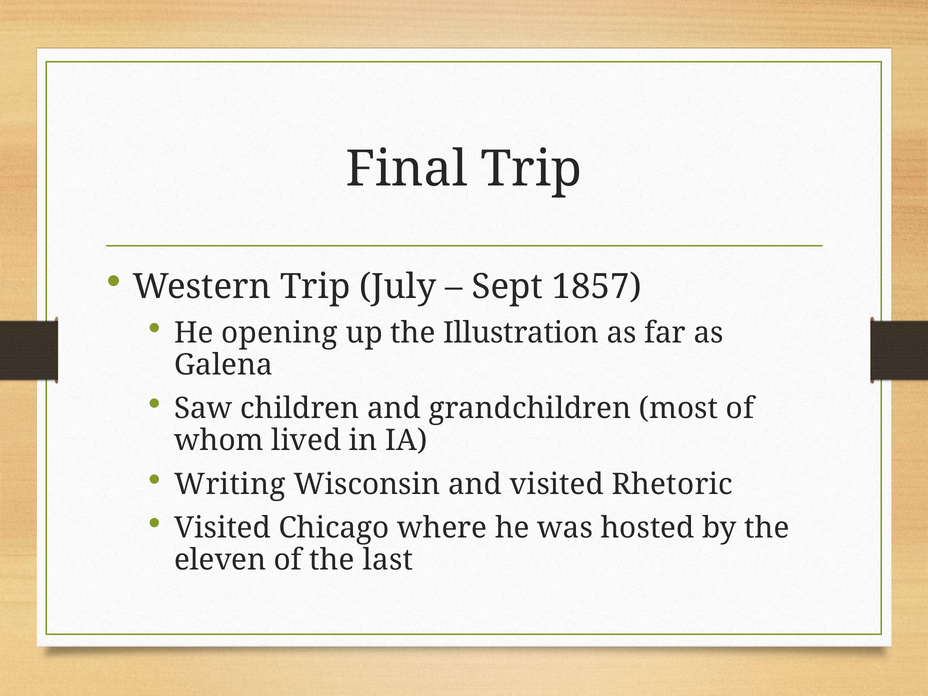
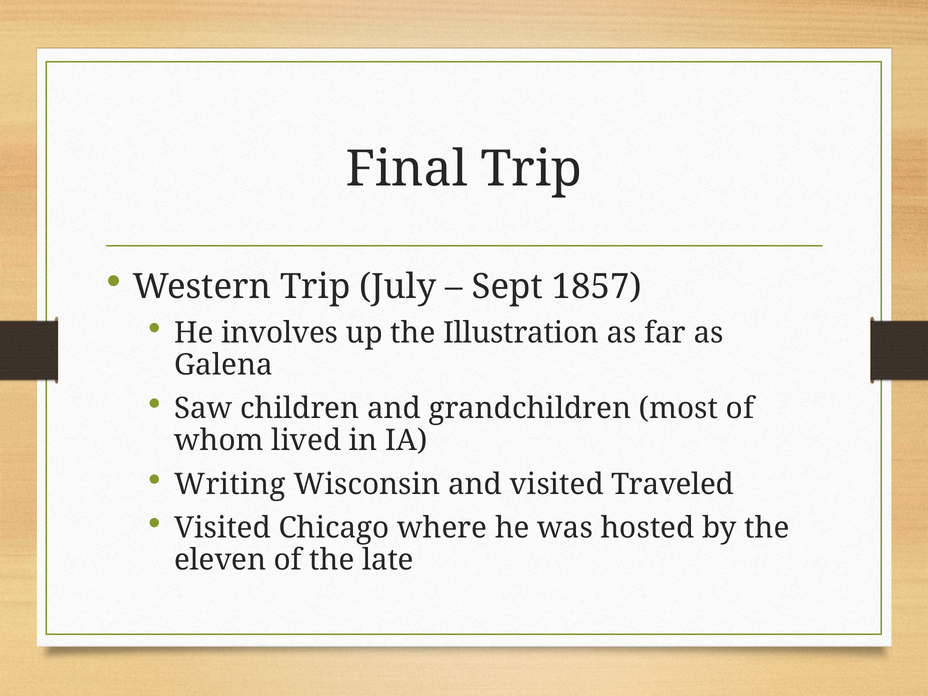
opening: opening -> involves
Rhetoric: Rhetoric -> Traveled
last: last -> late
